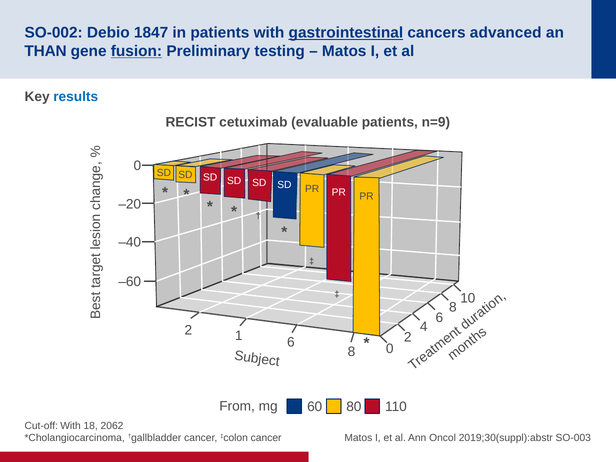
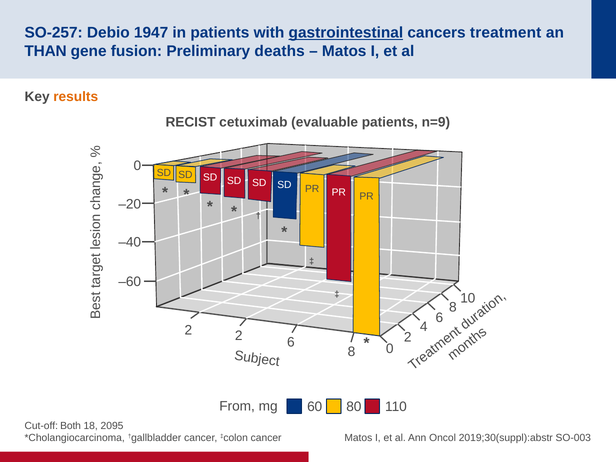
SO-002: SO-002 -> SO-257
1847: 1847 -> 1947
advanced: advanced -> treatment
fusion underline: present -> none
testing: testing -> deaths
results colour: blue -> orange
2 1: 1 -> 2
Cut-off With: With -> Both
2062: 2062 -> 2095
